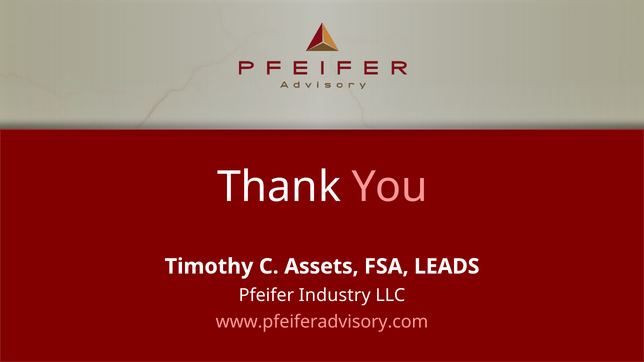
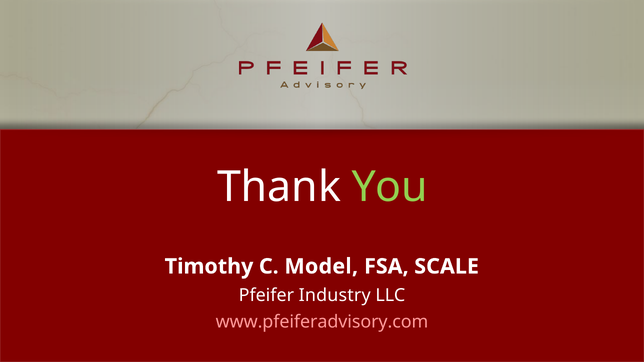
You colour: pink -> light green
Assets: Assets -> Model
LEADS: LEADS -> SCALE
